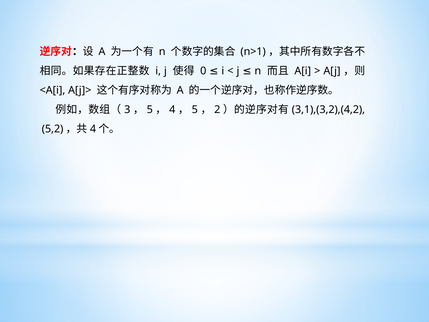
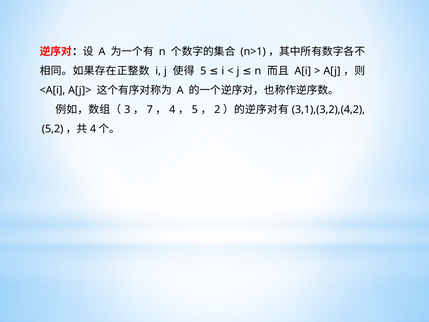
0 at (203, 71): 0 -> 5
5 at (150, 110): 5 -> 7
